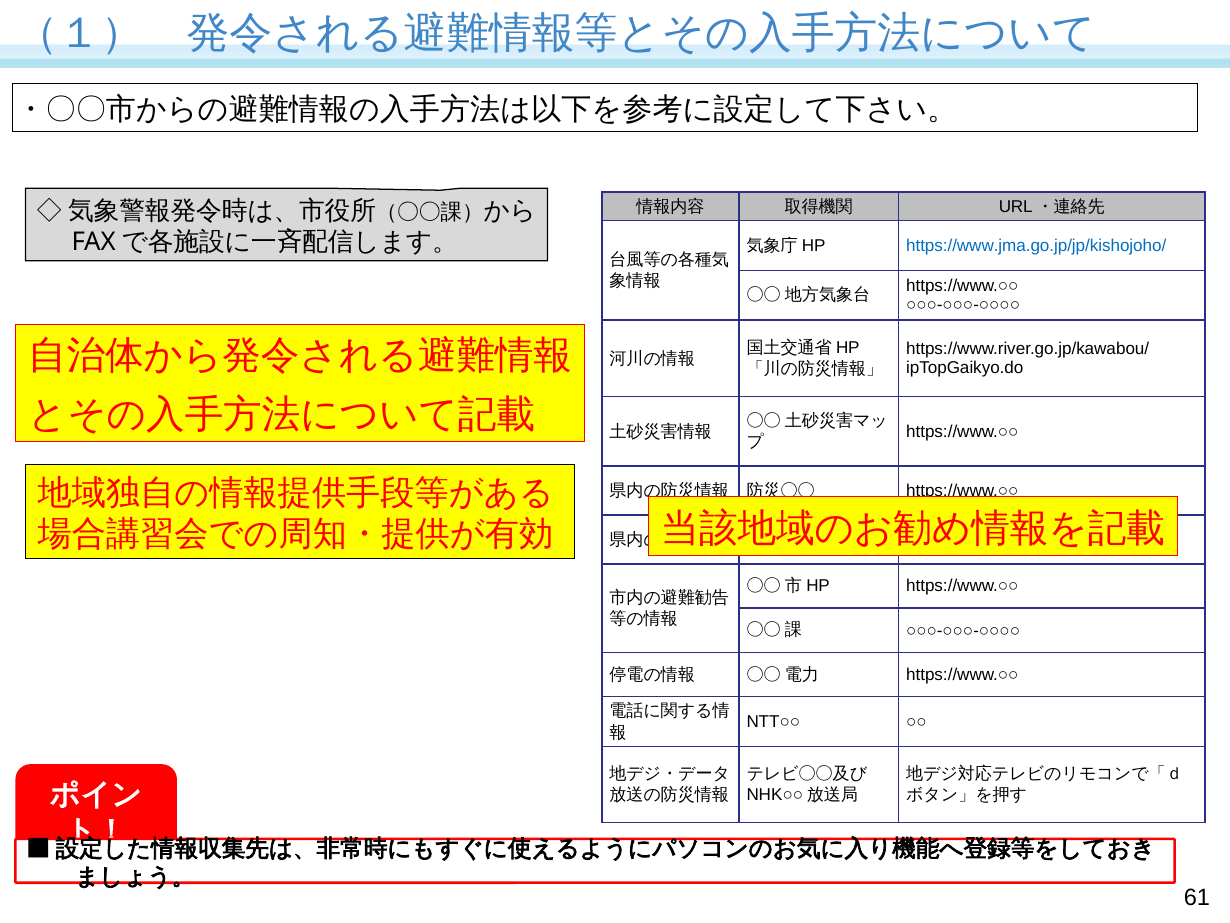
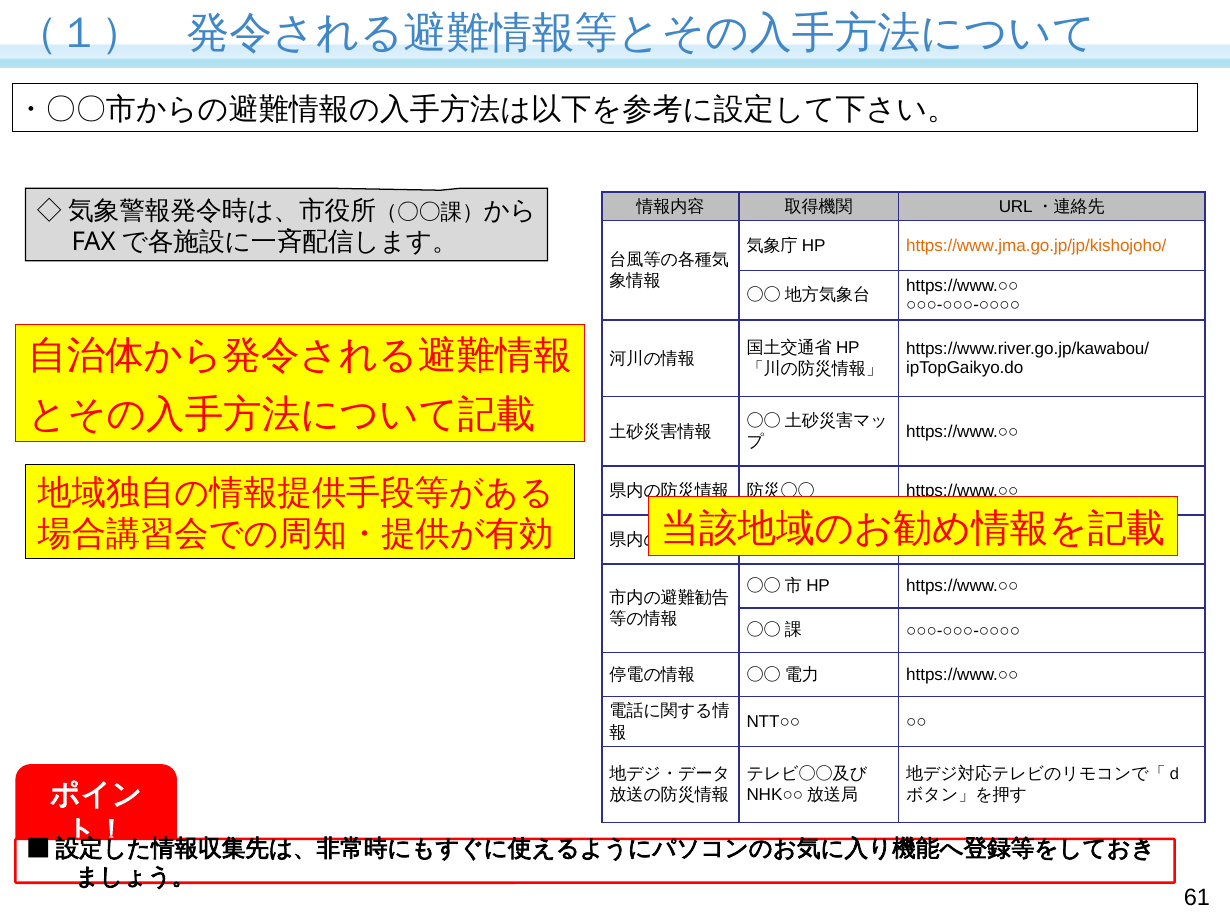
https://www.jma.go.jp/jp/kishojoho/ colour: blue -> orange
